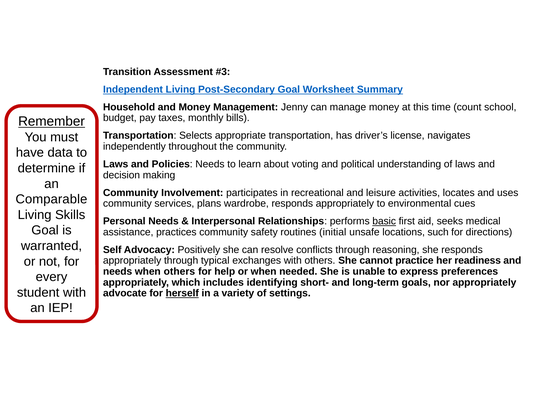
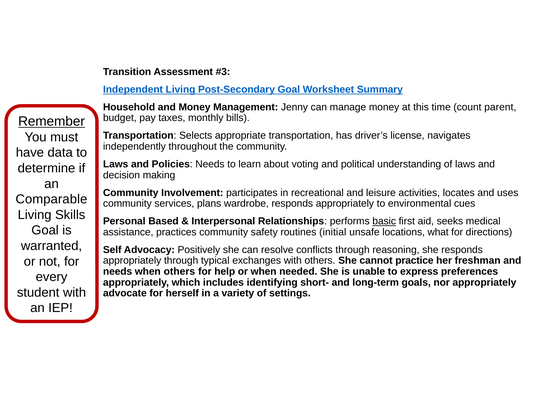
school: school -> parent
Personal Needs: Needs -> Based
such: such -> what
readiness: readiness -> freshman
herself underline: present -> none
